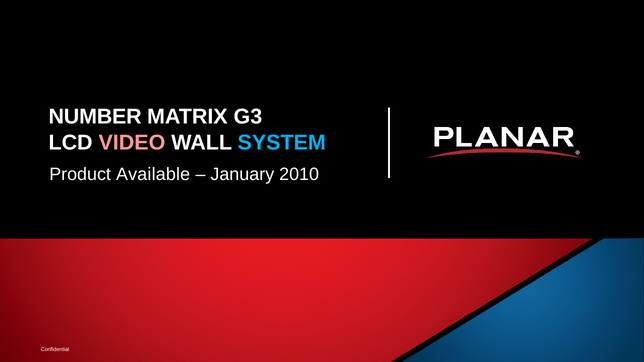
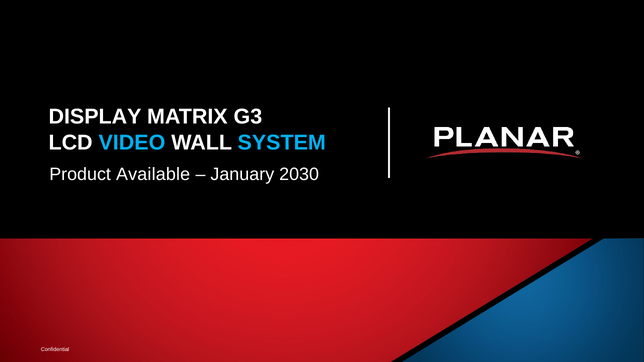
NUMBER: NUMBER -> DISPLAY
VIDEO colour: pink -> light blue
2010: 2010 -> 2030
